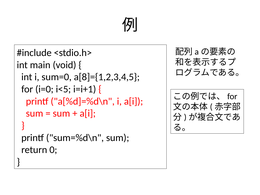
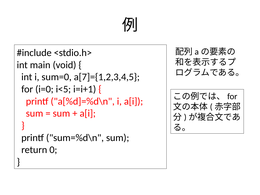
a[8]={1,2,3,4,5: a[8]={1,2,3,4,5 -> a[7]={1,2,3,4,5
